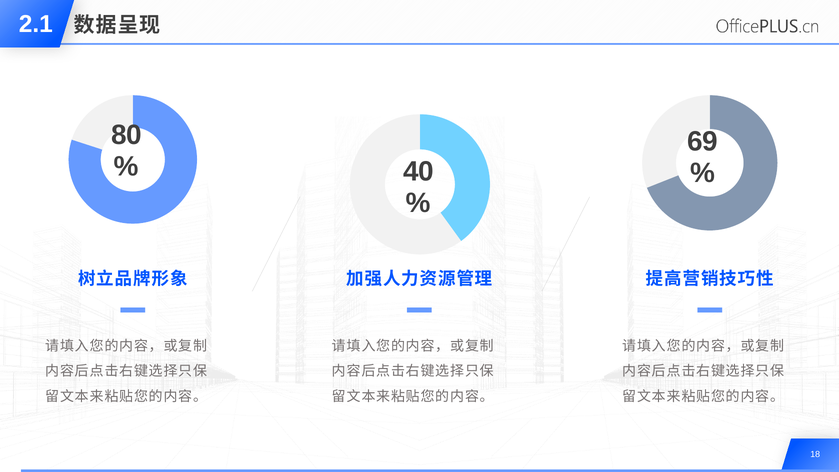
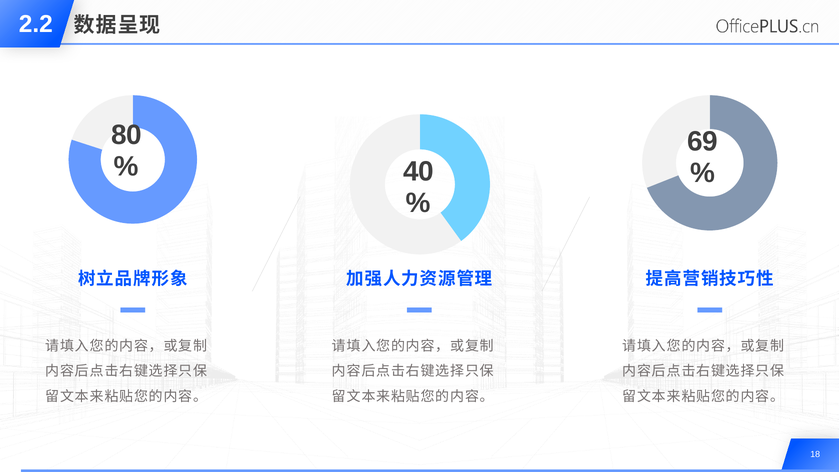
2.1: 2.1 -> 2.2
